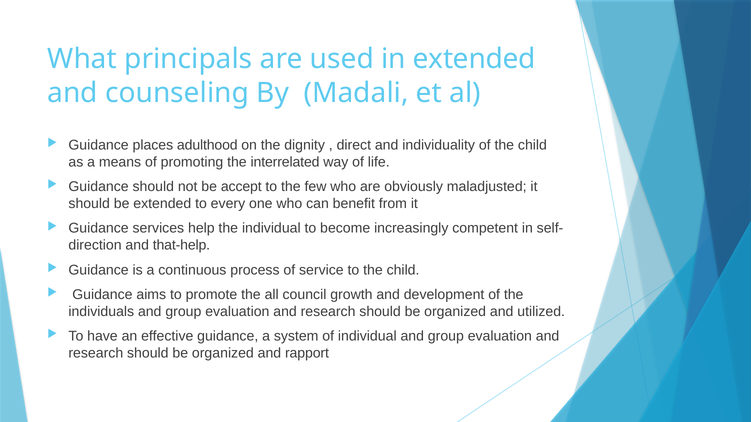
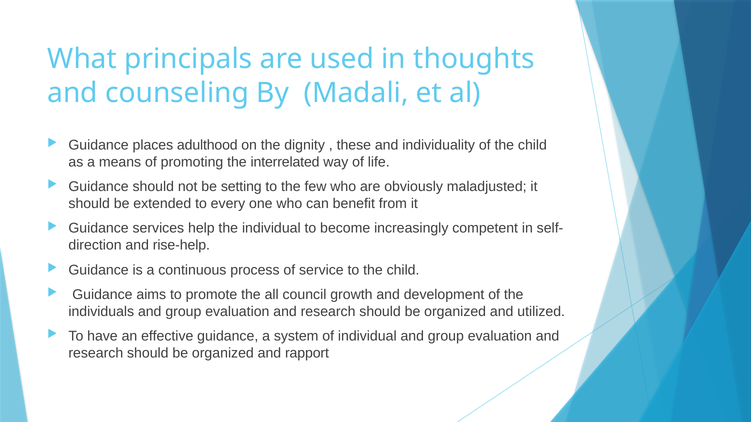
in extended: extended -> thoughts
direct: direct -> these
accept: accept -> setting
that-help: that-help -> rise-help
